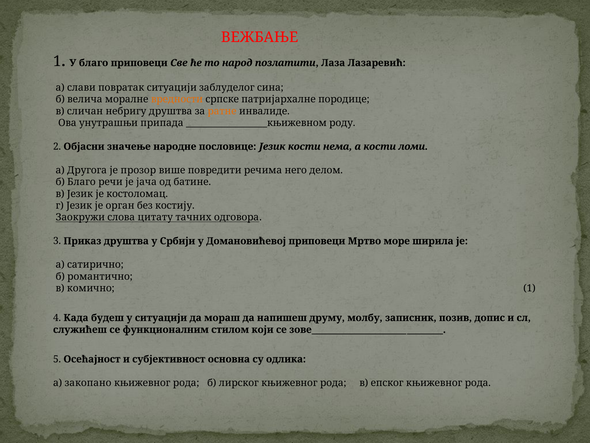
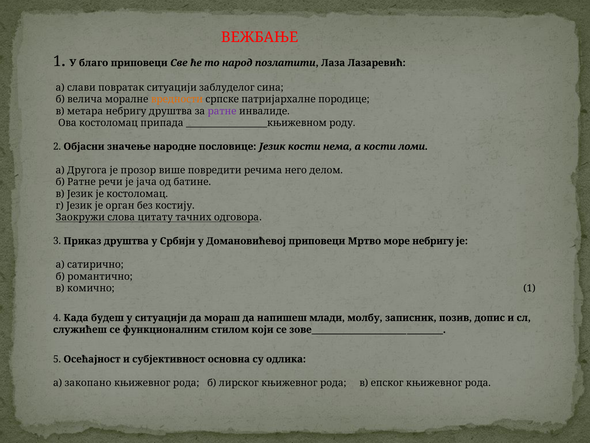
сличан: сличан -> метара
ратне at (222, 111) colour: orange -> purple
Ова унутрашњи: унутрашњи -> костоломац
б Благо: Благо -> Ратне
море ширила: ширила -> небригу
друму: друму -> млади
